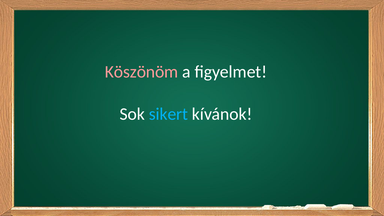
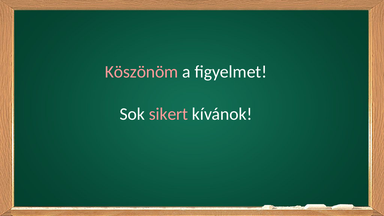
sikert colour: light blue -> pink
